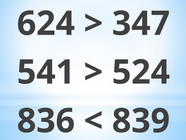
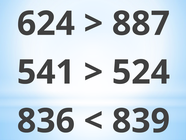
347: 347 -> 887
